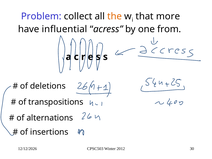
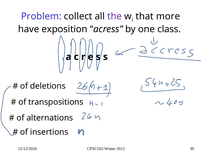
the colour: orange -> purple
influential: influential -> exposition
from: from -> class
